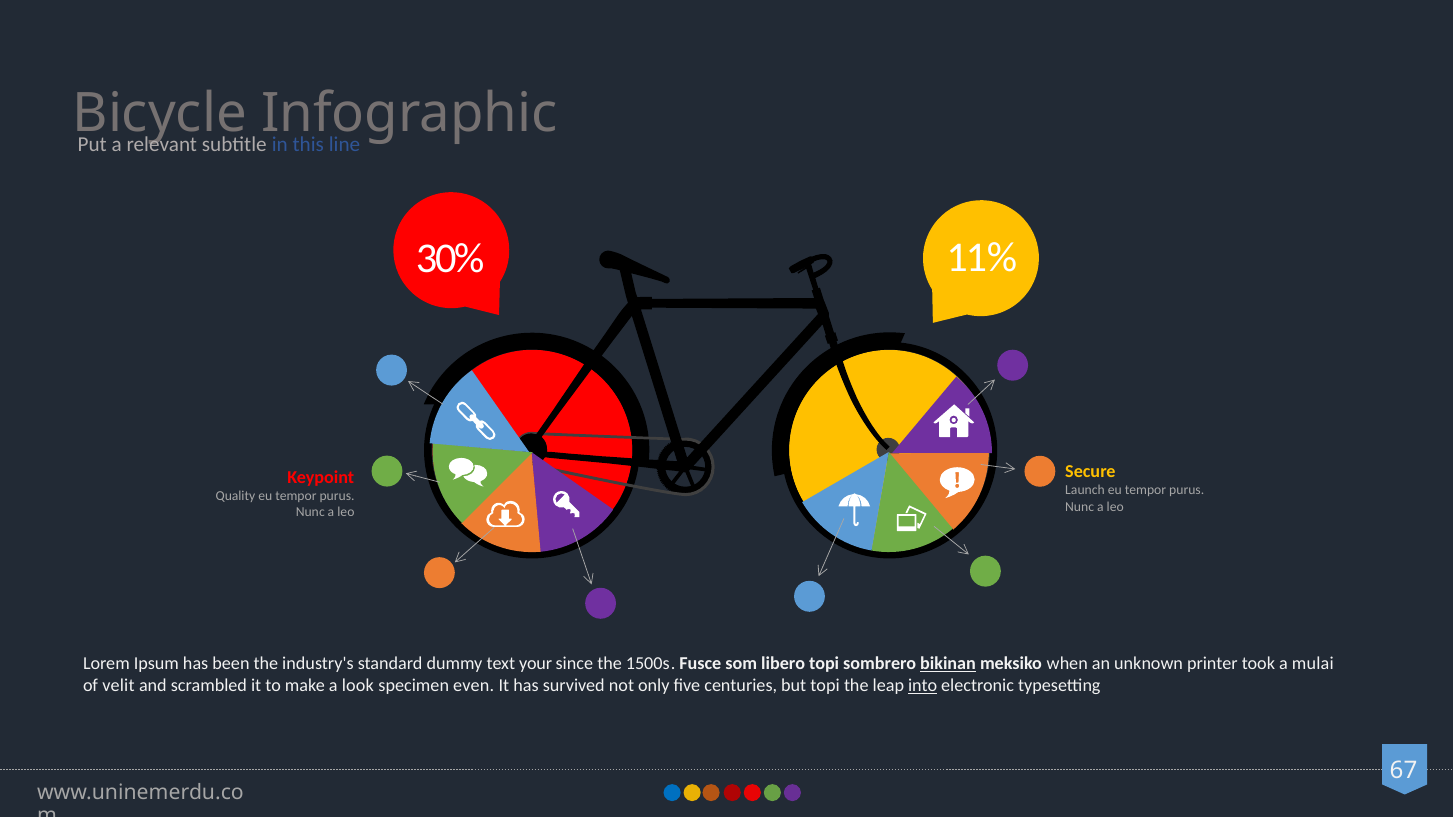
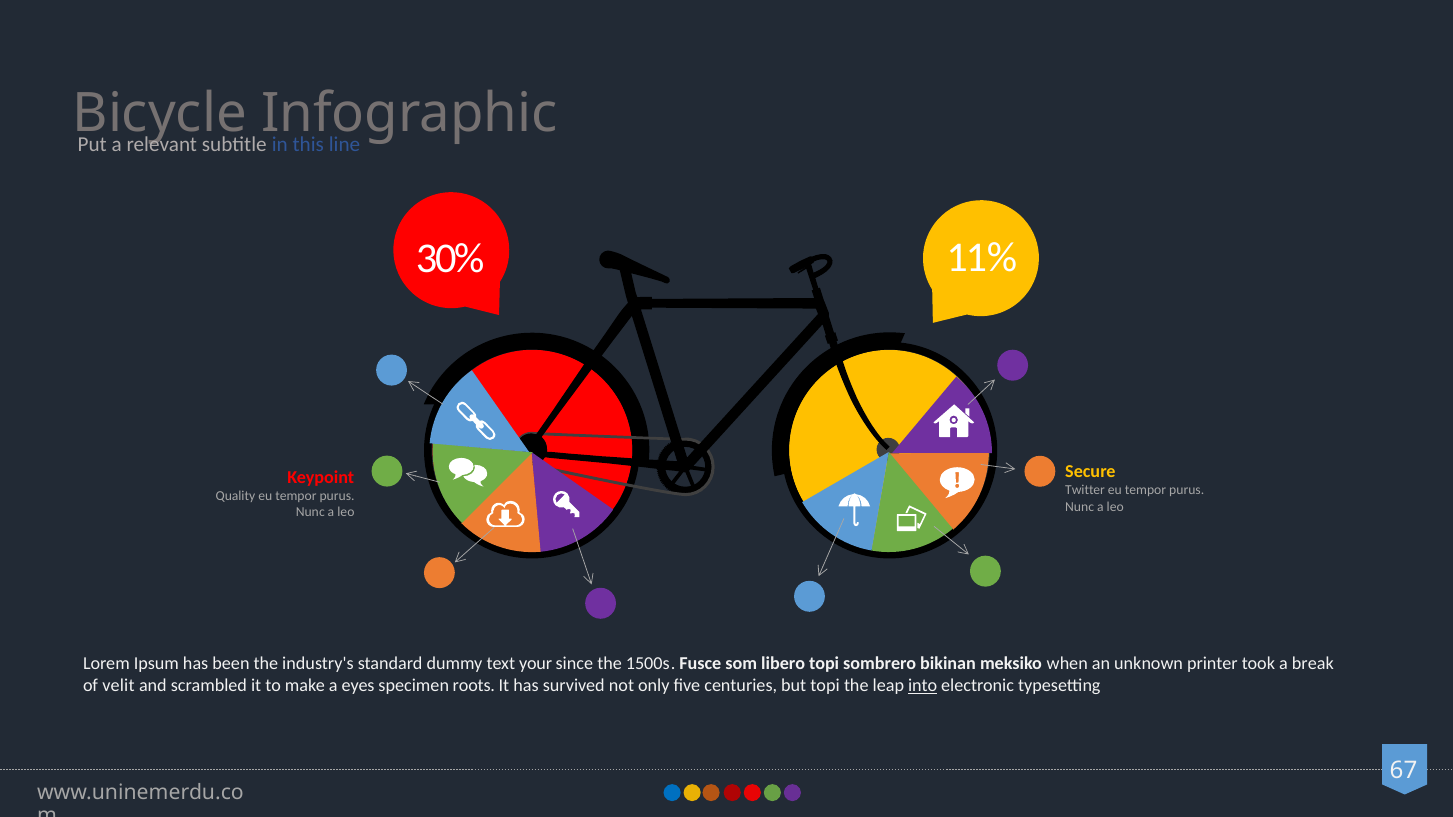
Launch: Launch -> Twitter
bikinan underline: present -> none
mulai: mulai -> break
look: look -> eyes
even: even -> roots
